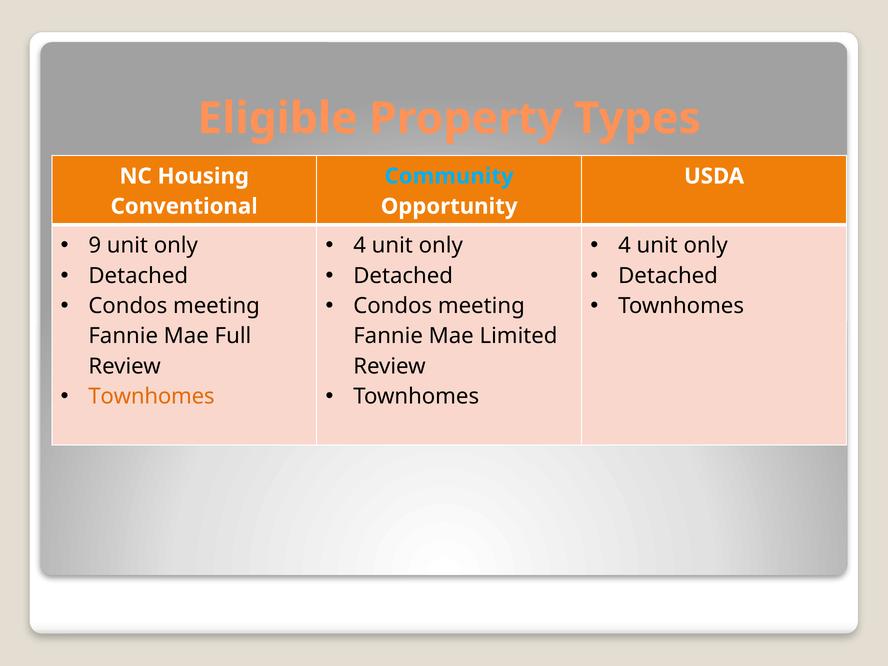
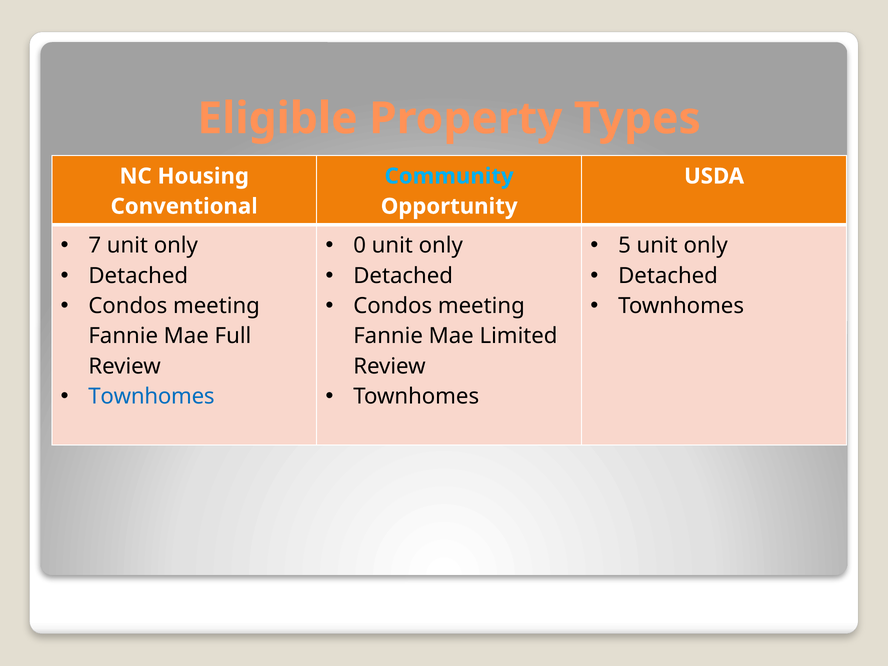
9: 9 -> 7
4 at (360, 246): 4 -> 0
4 at (625, 246): 4 -> 5
Townhomes at (151, 397) colour: orange -> blue
